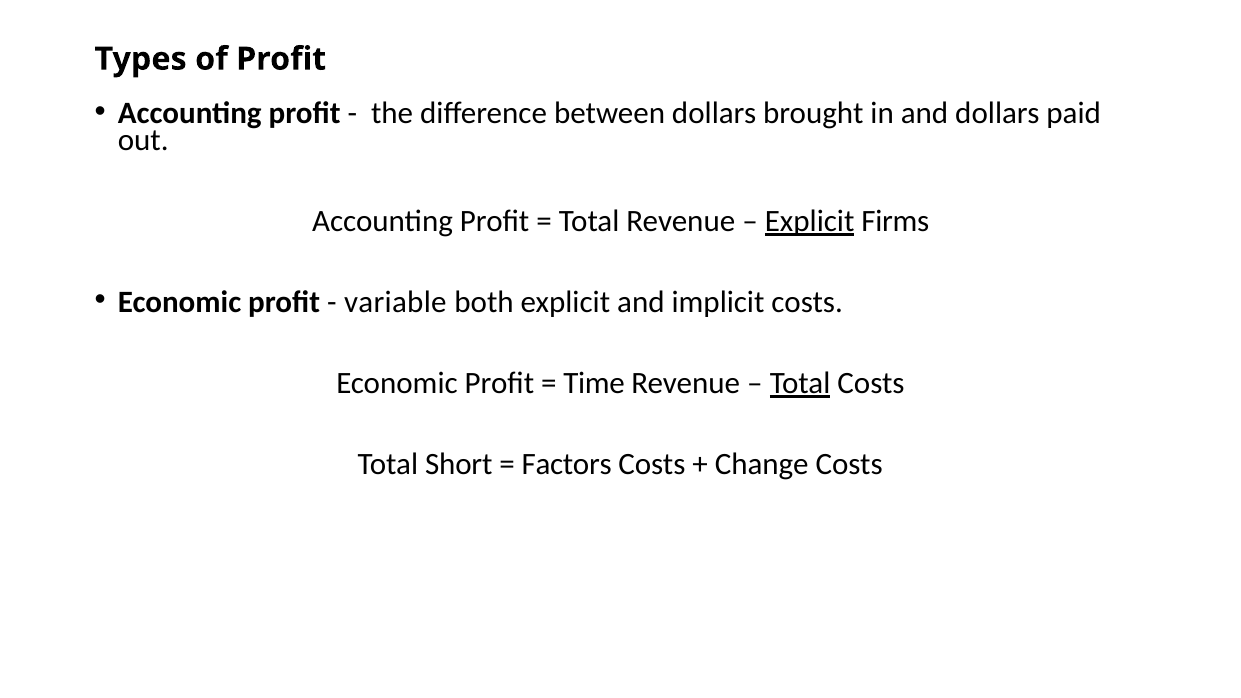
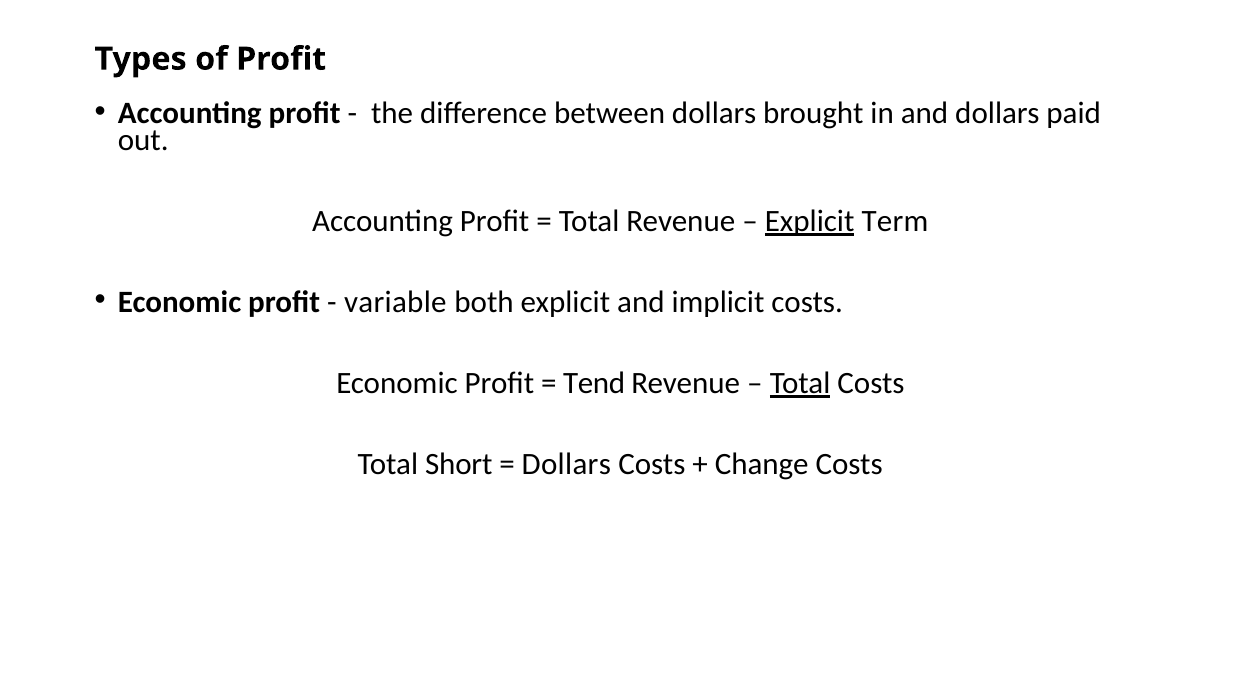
Firms: Firms -> Term
Time: Time -> Tend
Factors at (567, 464): Factors -> Dollars
